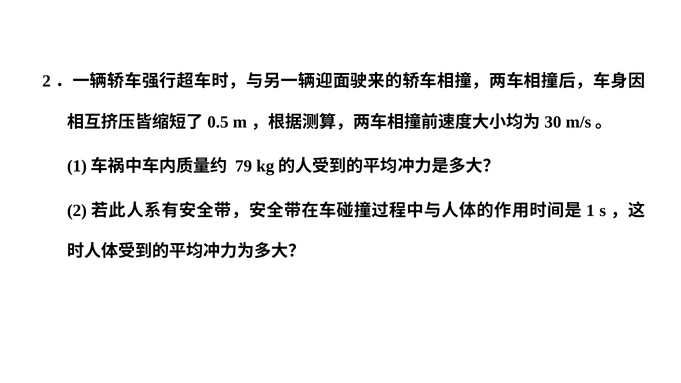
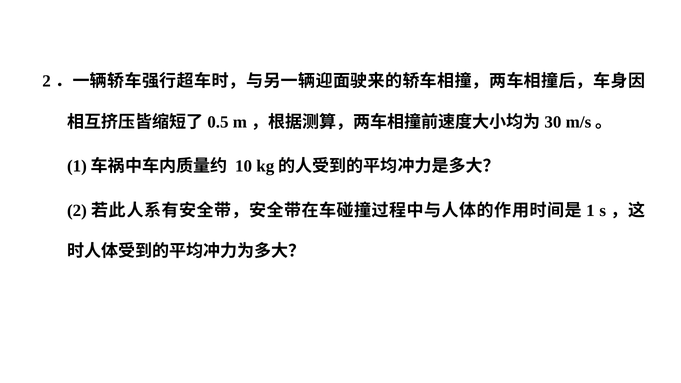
79: 79 -> 10
